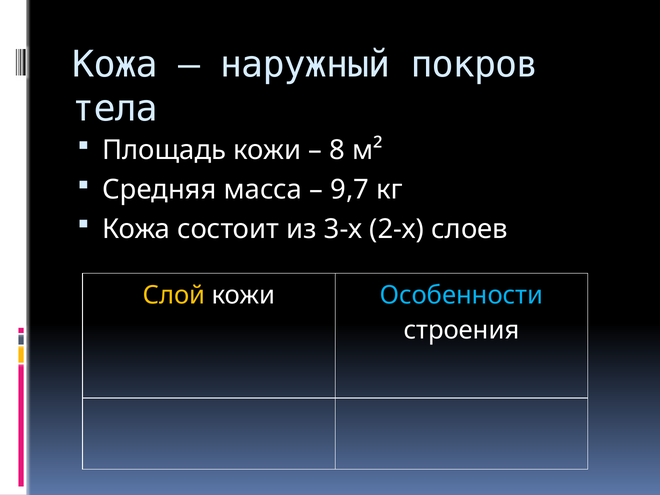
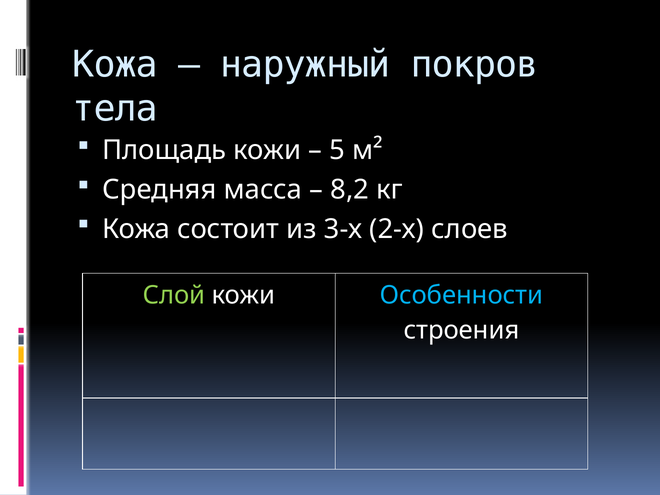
8: 8 -> 5
9,7: 9,7 -> 8,2
Слой colour: yellow -> light green
